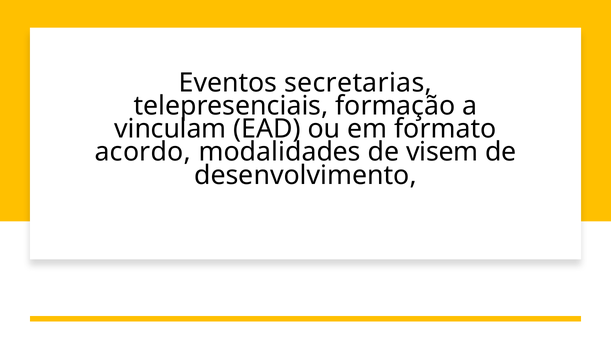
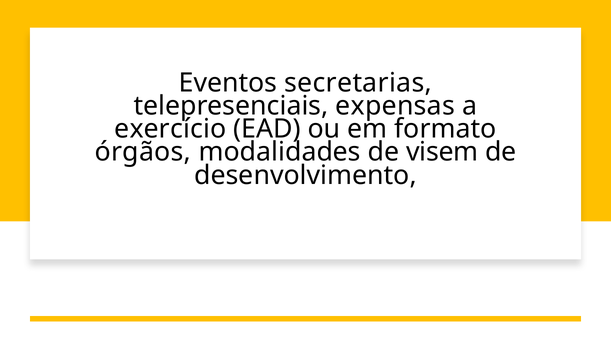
formação: formação -> expensas
vinculam: vinculam -> exercício
acordo: acordo -> órgãos
